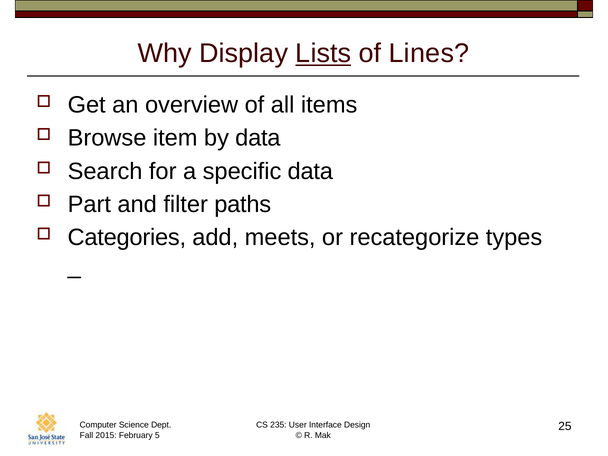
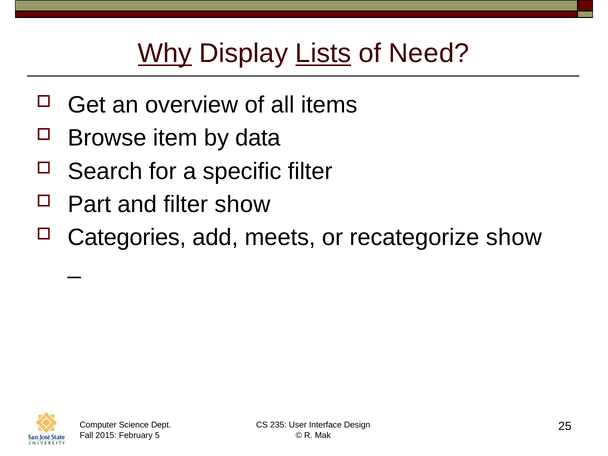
Why underline: none -> present
Lines: Lines -> Need
specific data: data -> filter
filter paths: paths -> show
recategorize types: types -> show
